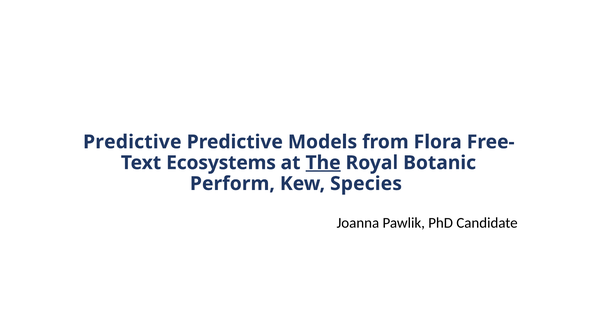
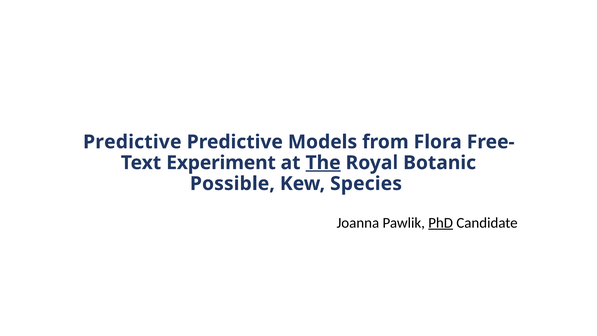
Ecosystems: Ecosystems -> Experiment
Perform: Perform -> Possible
PhD underline: none -> present
